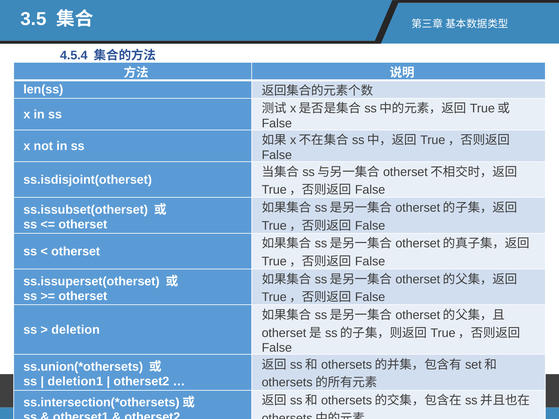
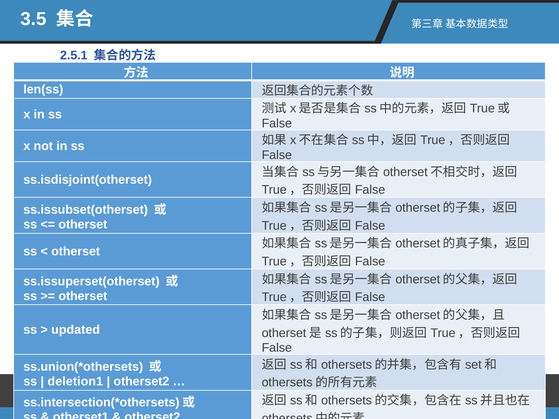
4.5.4: 4.5.4 -> 2.5.1
deletion: deletion -> updated
